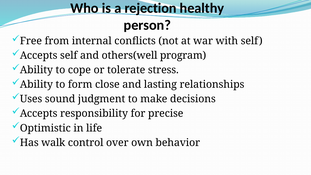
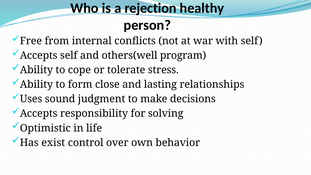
precise: precise -> solving
walk: walk -> exist
